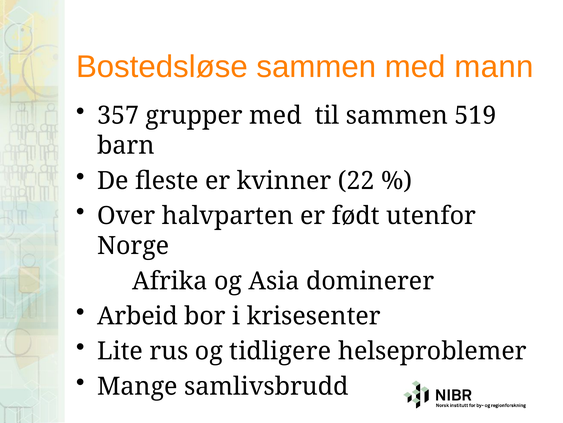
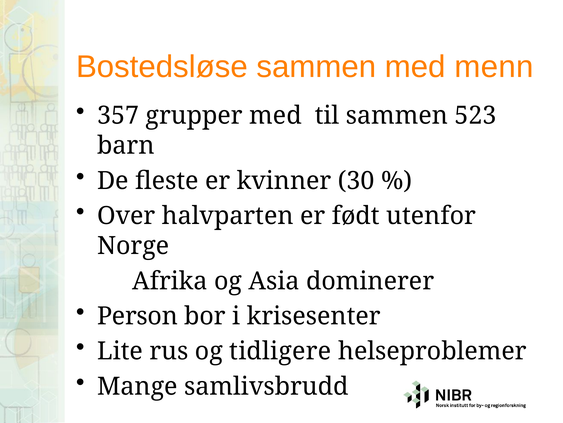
mann: mann -> menn
519: 519 -> 523
22: 22 -> 30
Arbeid: Arbeid -> Person
